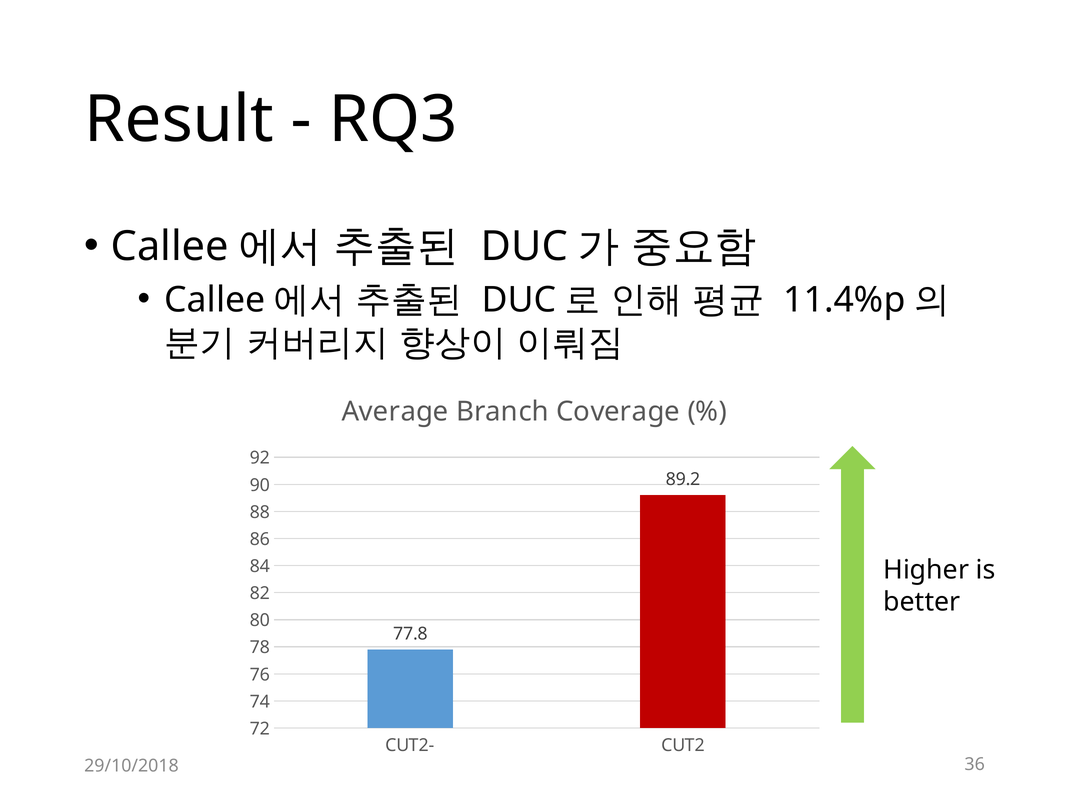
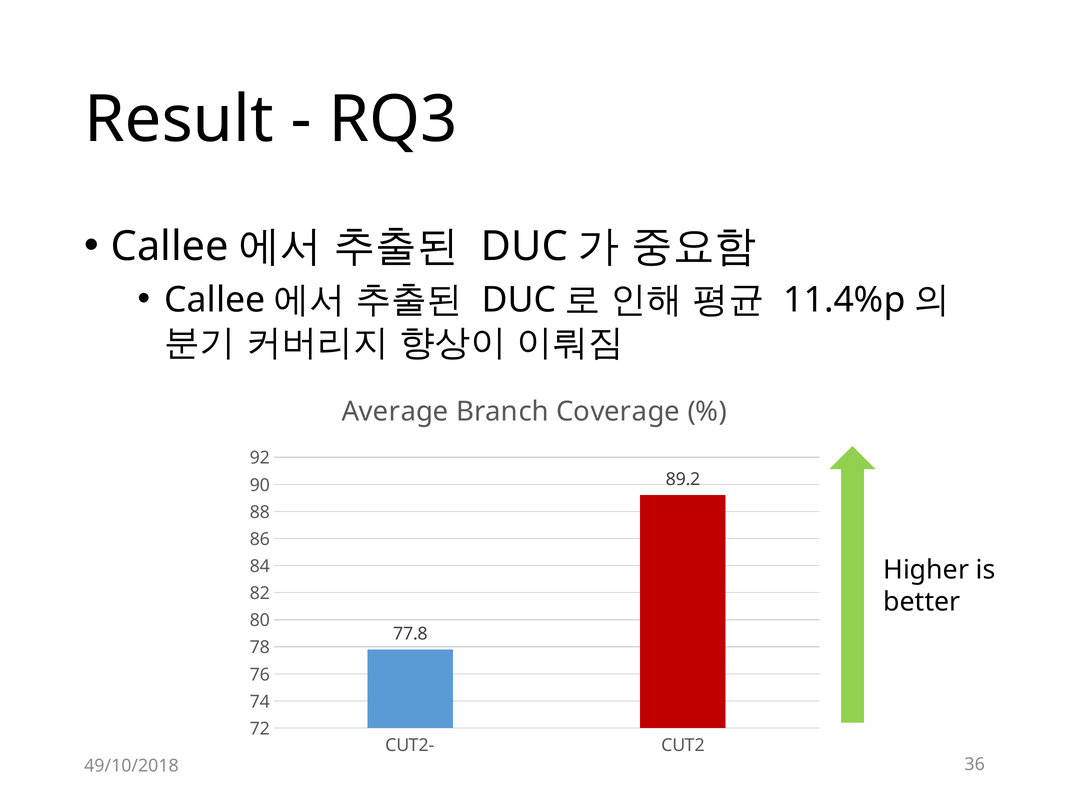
29/10/2018: 29/10/2018 -> 49/10/2018
